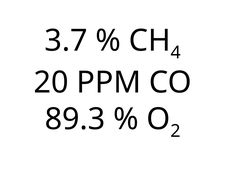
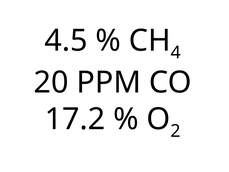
3.7: 3.7 -> 4.5
89.3: 89.3 -> 17.2
